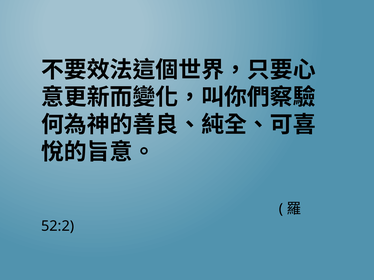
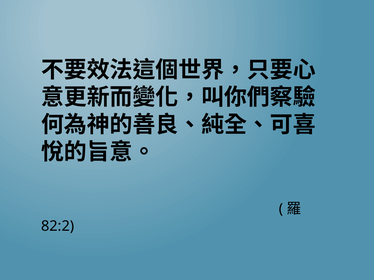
52:2: 52:2 -> 82:2
